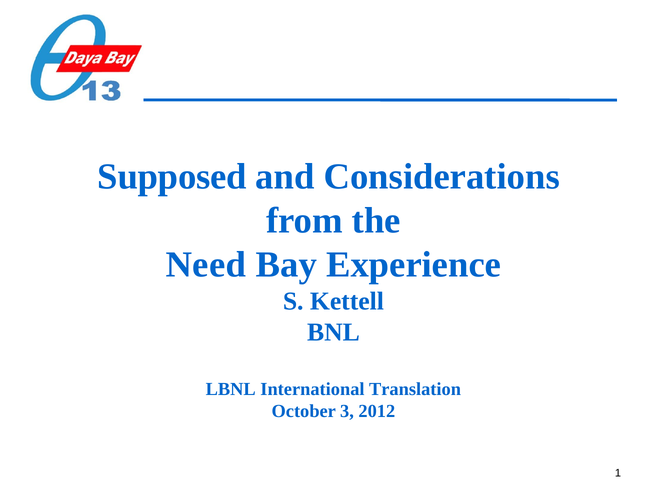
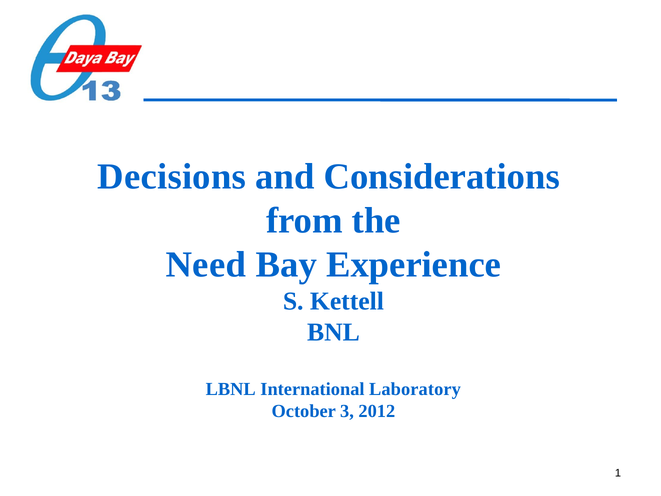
Supposed: Supposed -> Decisions
Translation: Translation -> Laboratory
